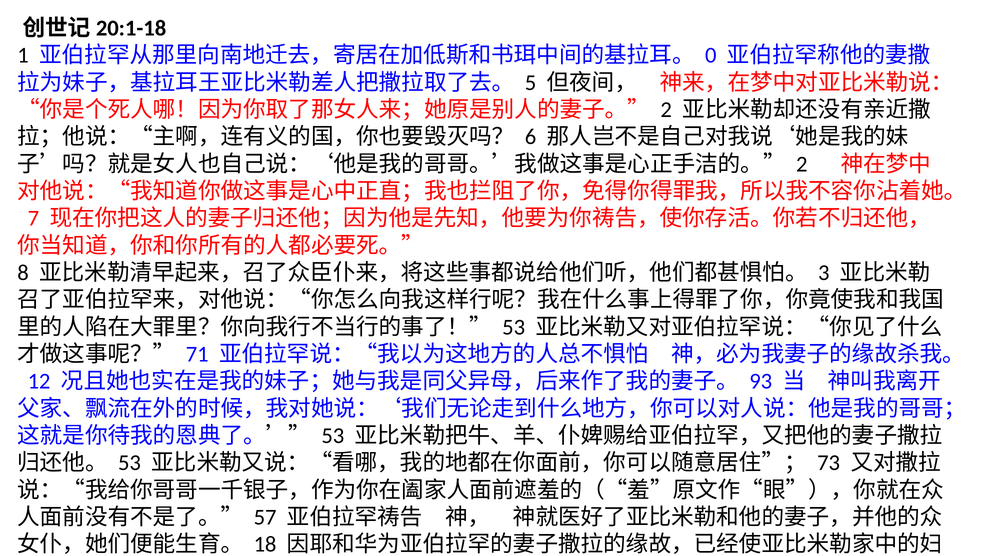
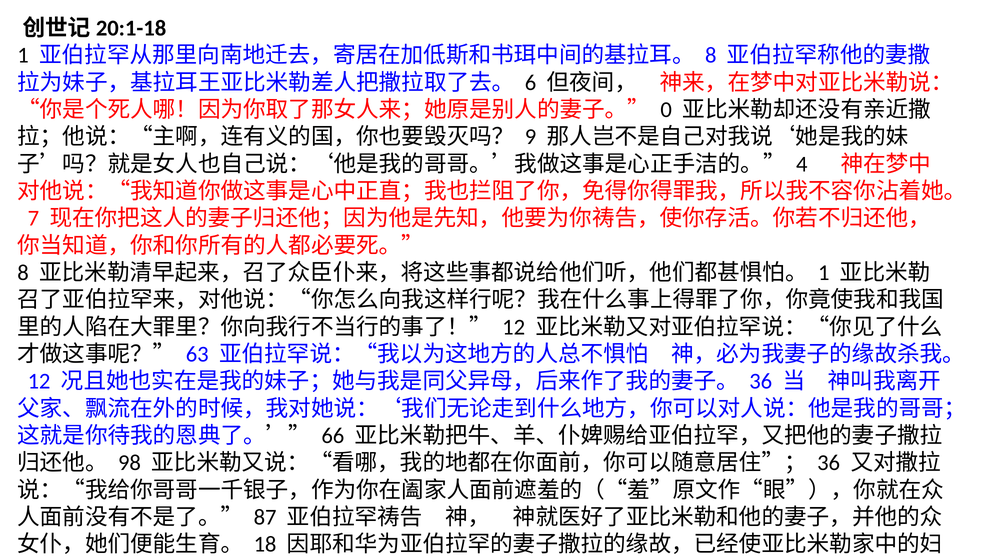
0 at (711, 55): 0 -> 8
5: 5 -> 6
2 at (666, 110): 2 -> 0
6: 6 -> 9
2 at (802, 164): 2 -> 4
3 at (824, 273): 3 -> 1
53 at (514, 327): 53 -> 12
71: 71 -> 63
93 at (761, 381): 93 -> 36
53 at (333, 436): 53 -> 66
53 at (129, 463): 53 -> 98
73 at (829, 463): 73 -> 36
57: 57 -> 87
